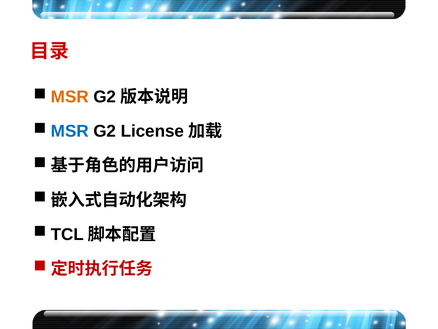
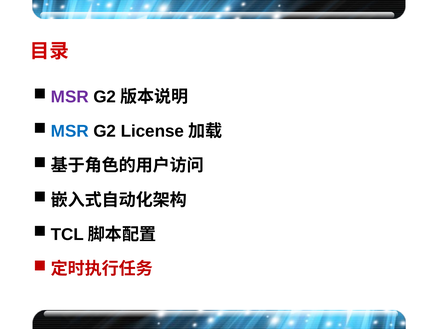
MSR at (70, 97) colour: orange -> purple
